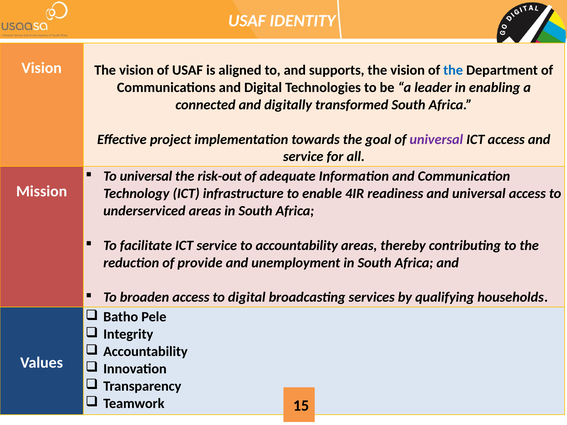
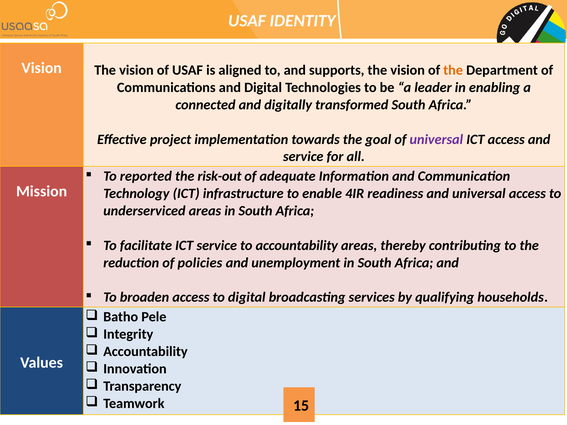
the at (453, 70) colour: blue -> orange
To universal: universal -> reported
provide: provide -> policies
